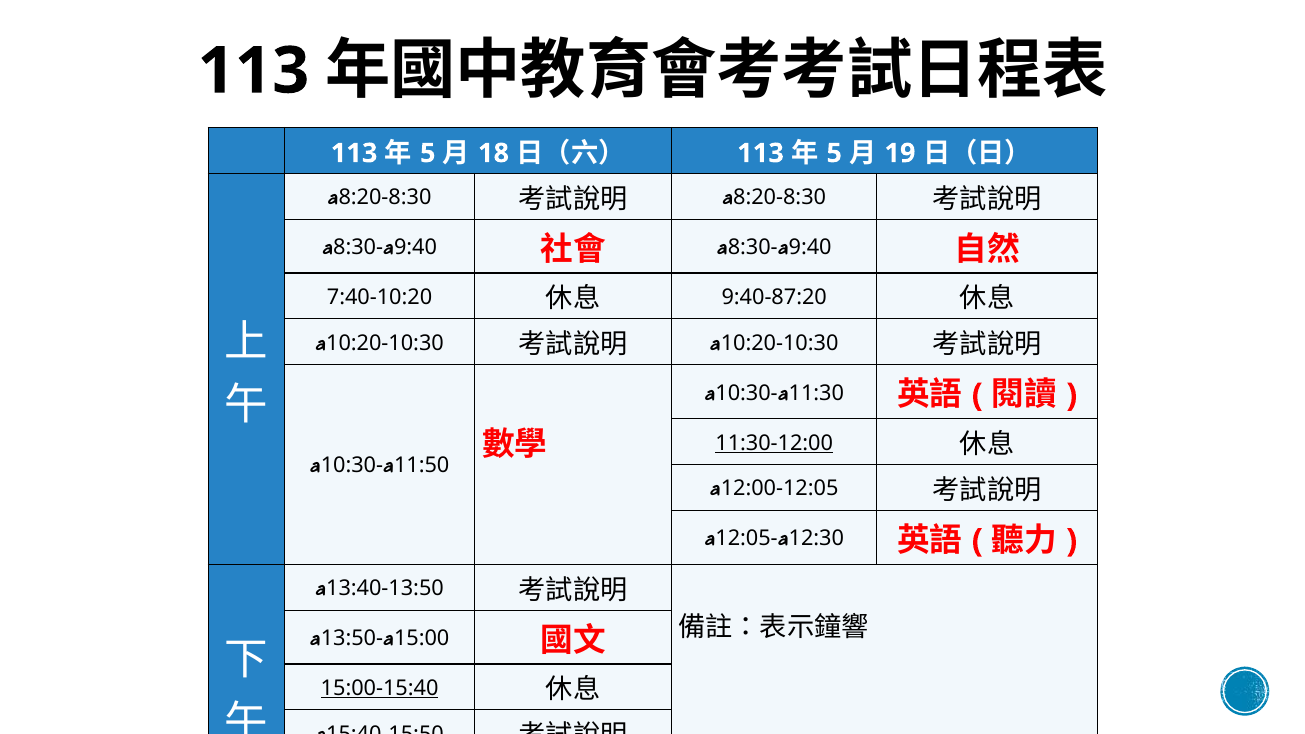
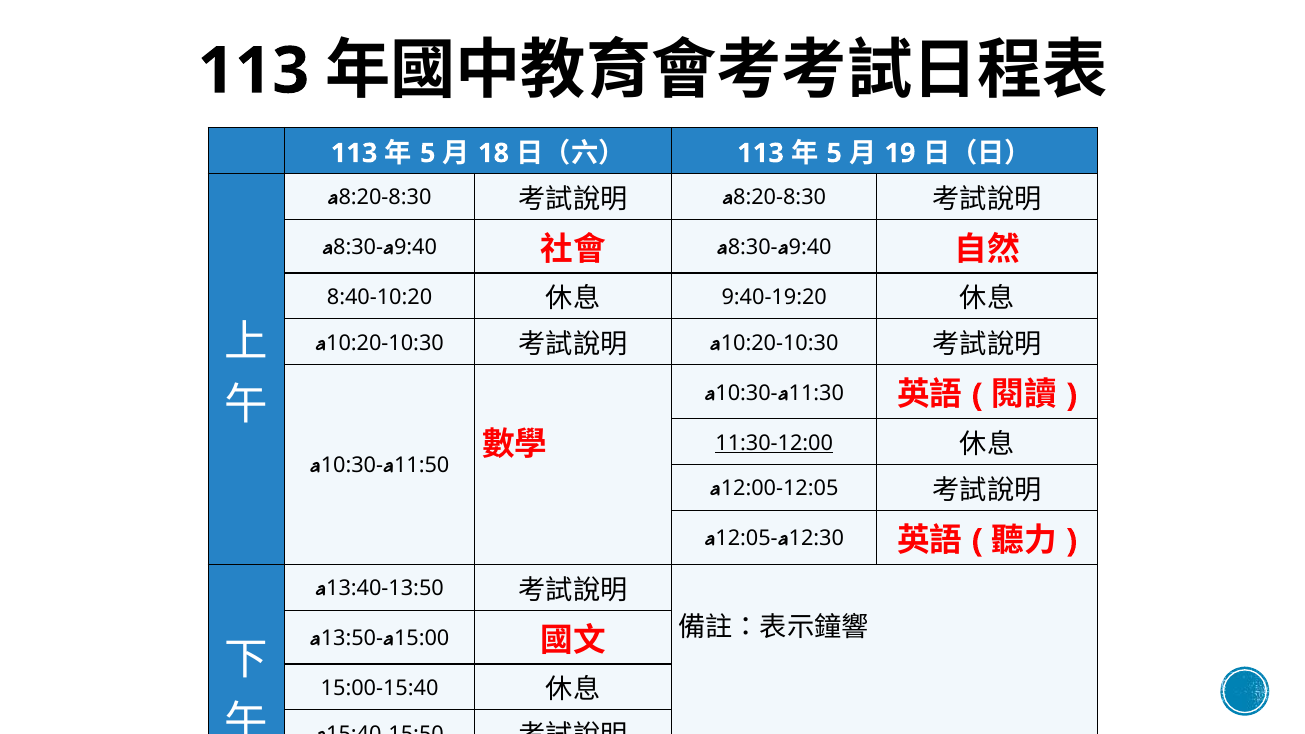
7:40-10:20: 7:40-10:20 -> 8:40-10:20
9:40-87:20: 9:40-87:20 -> 9:40-19:20
15:00-15:40 underline: present -> none
